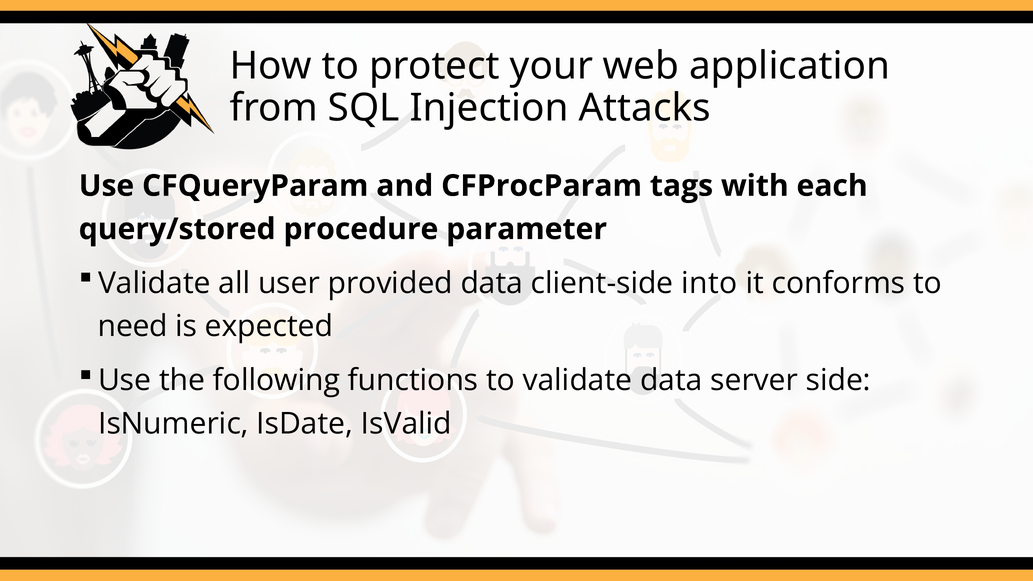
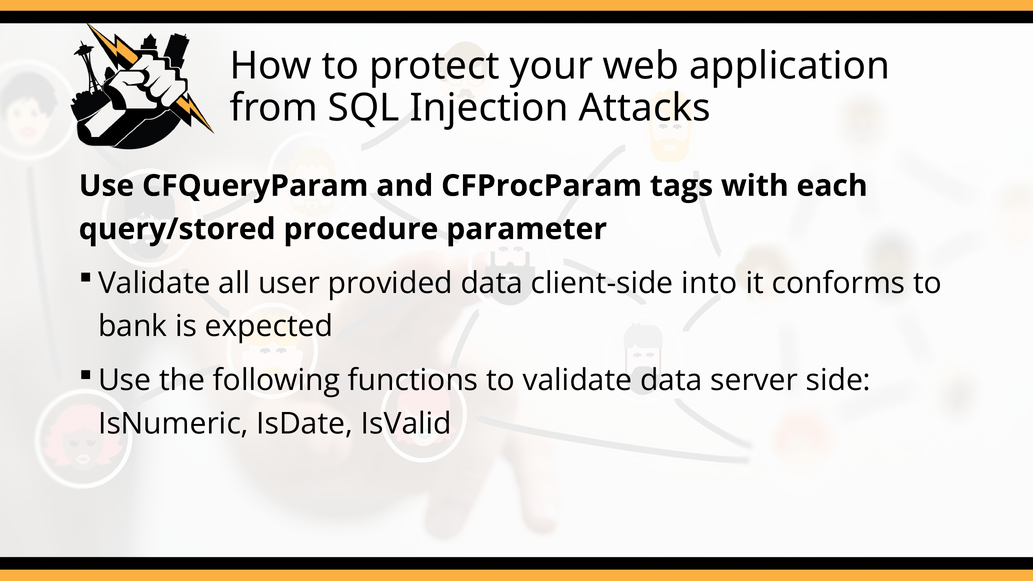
need: need -> bank
